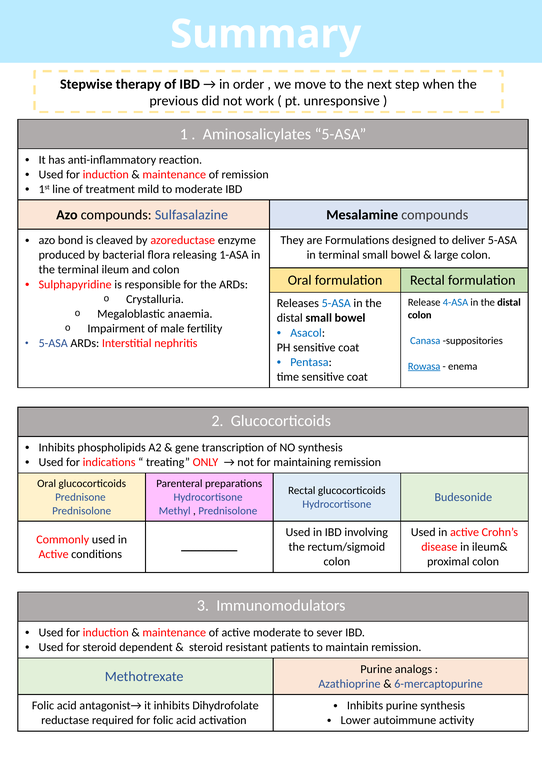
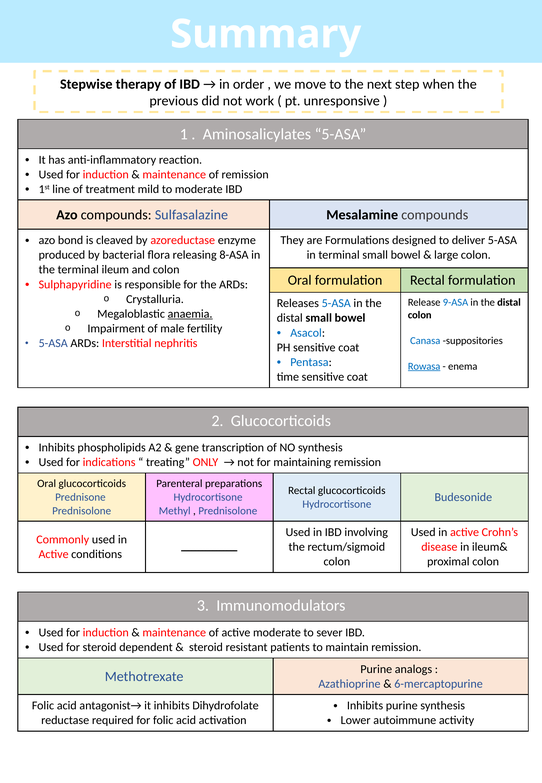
1-ASA: 1-ASA -> 8-ASA
4-ASA: 4-ASA -> 9-ASA
anaemia underline: none -> present
